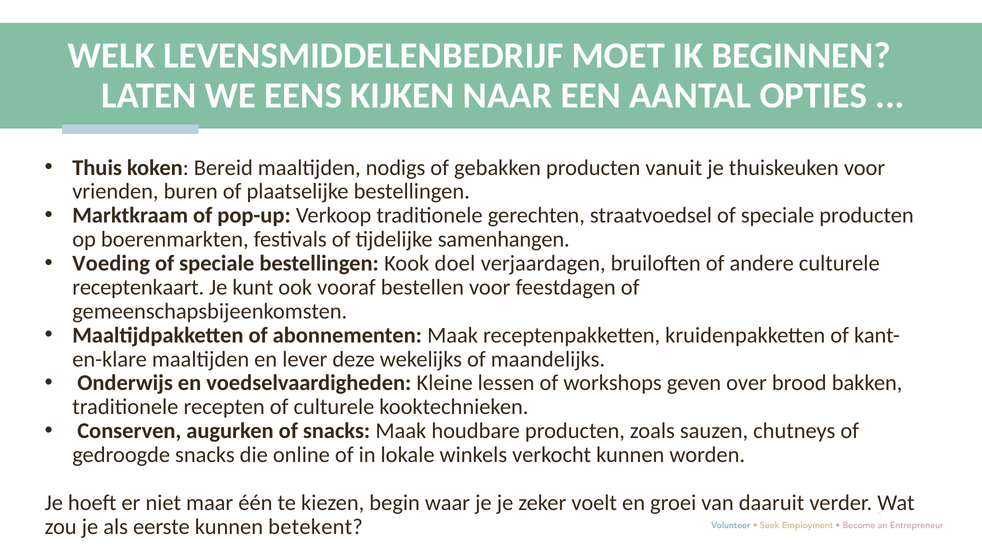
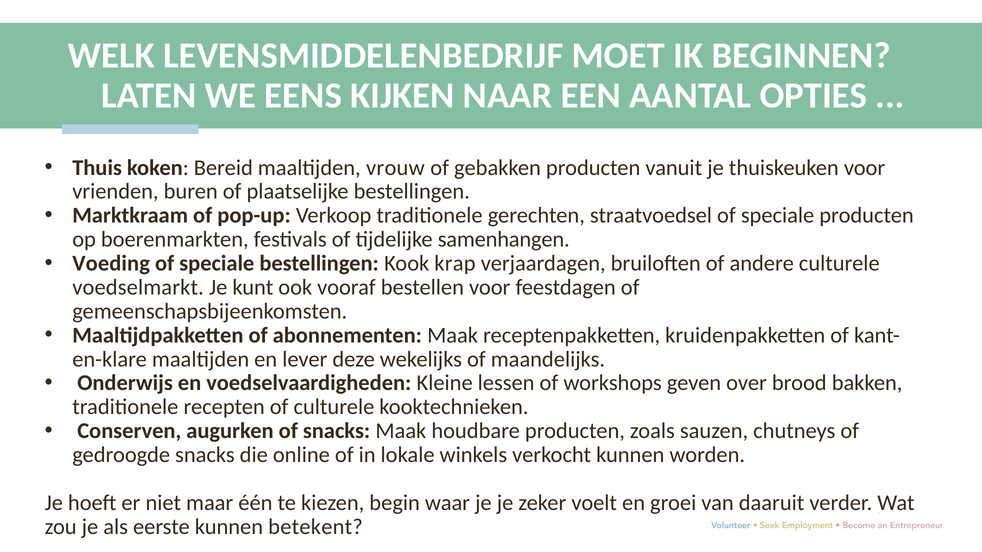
nodigs: nodigs -> vrouw
doel: doel -> krap
receptenkaart: receptenkaart -> voedselmarkt
